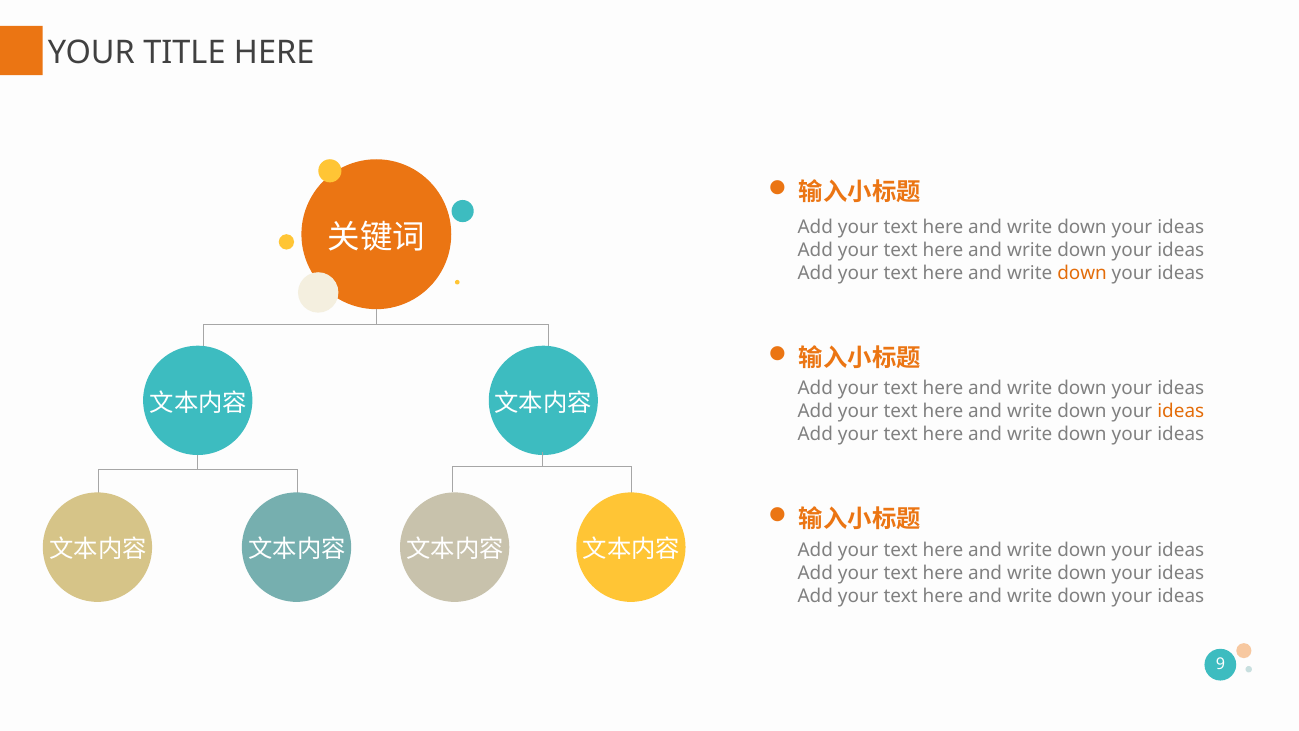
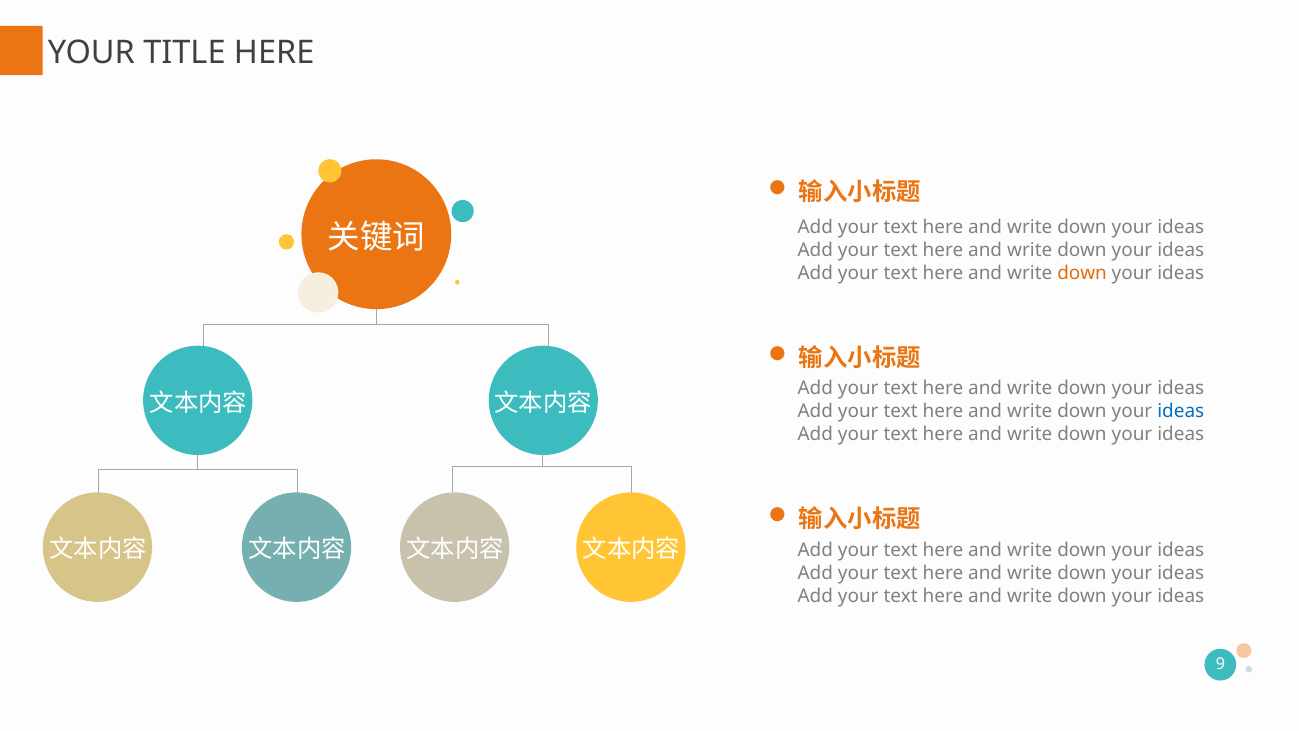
ideas at (1181, 411) colour: orange -> blue
